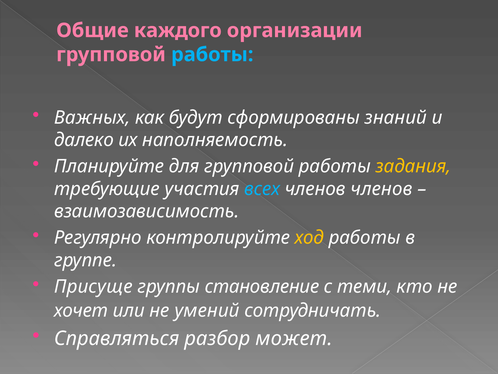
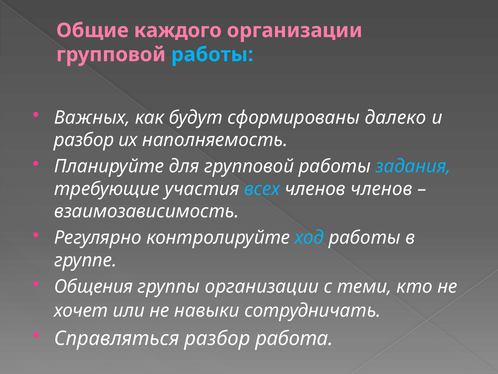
знаний: знаний -> далеко
далеко at (84, 140): далеко -> разбор
задания colour: yellow -> light blue
ход colour: yellow -> light blue
Присуще: Присуще -> Общения
группы становление: становление -> организации
умений: умений -> навыки
может: может -> работа
